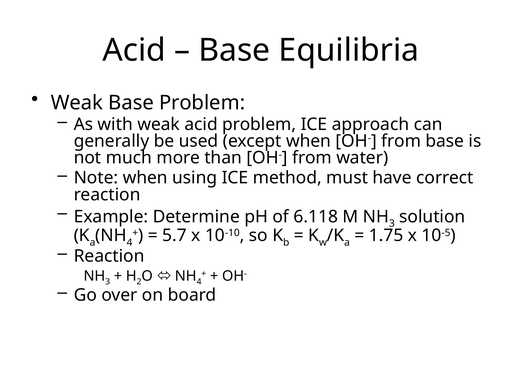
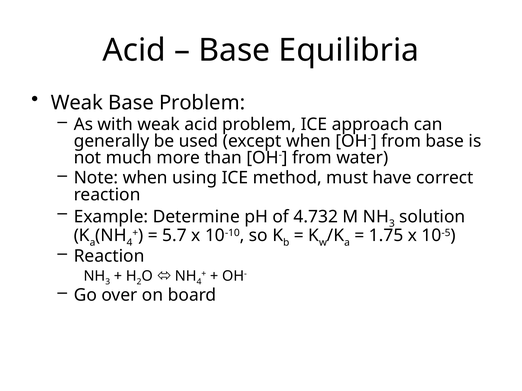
6.118: 6.118 -> 4.732
